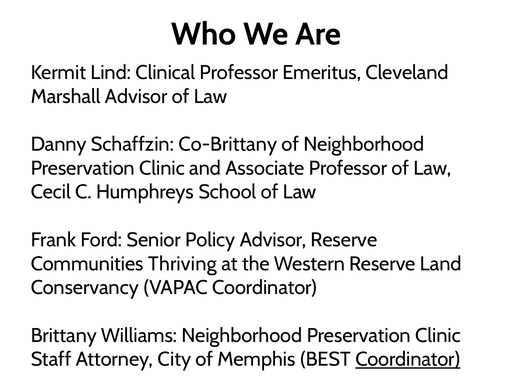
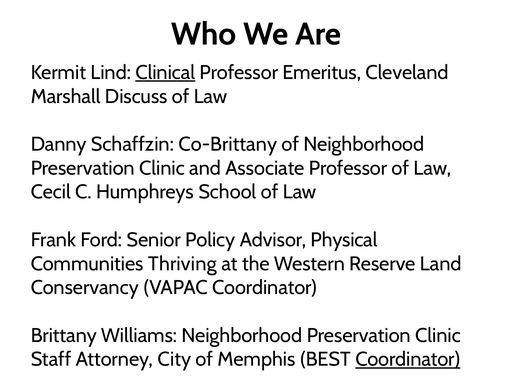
Clinical underline: none -> present
Marshall Advisor: Advisor -> Discuss
Advisor Reserve: Reserve -> Physical
